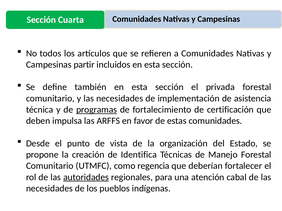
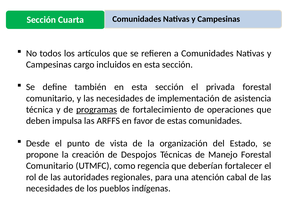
partir: partir -> cargo
certificación: certificación -> operaciones
Identifica: Identifica -> Despojos
autoridades underline: present -> none
